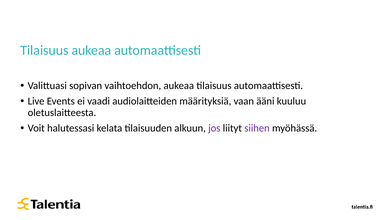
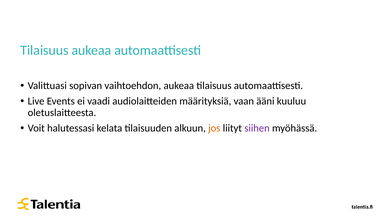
jos colour: purple -> orange
